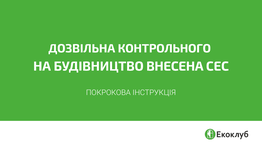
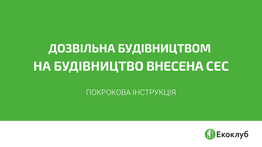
КОНТРОЛЬНОГО: КОНТРОЛЬНОГО -> БУДІВНИЦТВОМ
